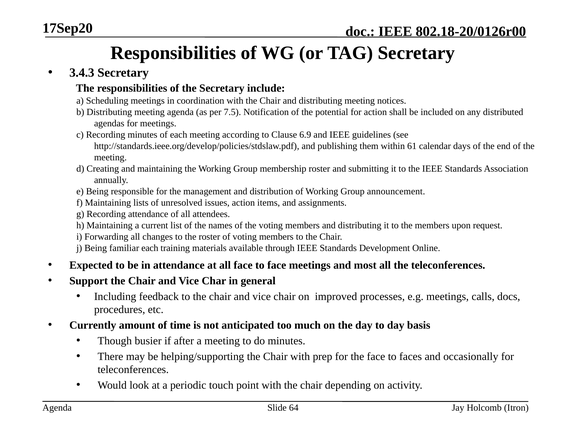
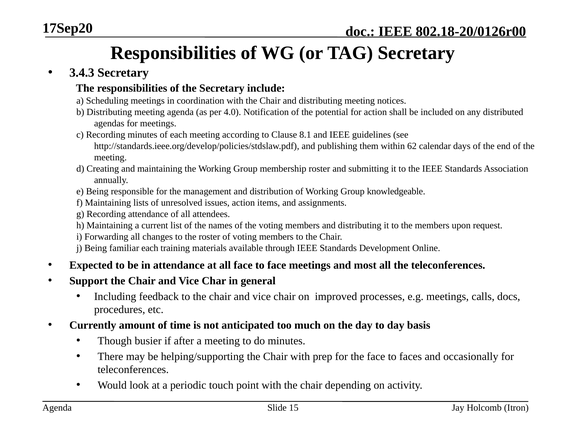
7.5: 7.5 -> 4.0
6.9: 6.9 -> 8.1
61: 61 -> 62
announcement: announcement -> knowledgeable
64: 64 -> 15
